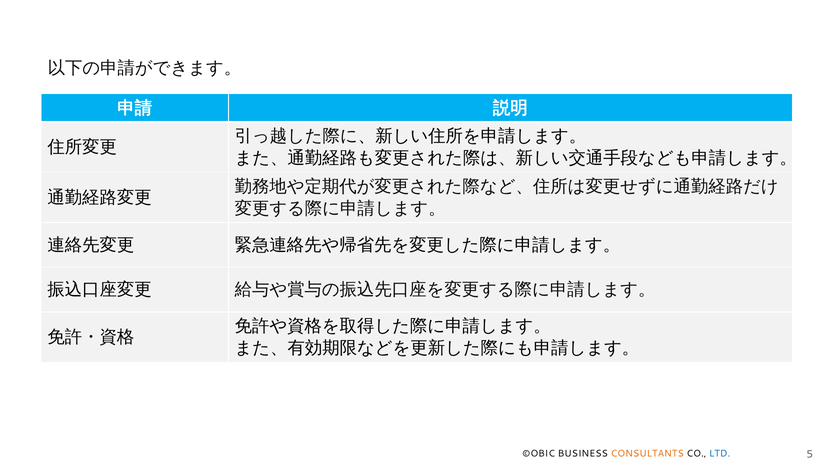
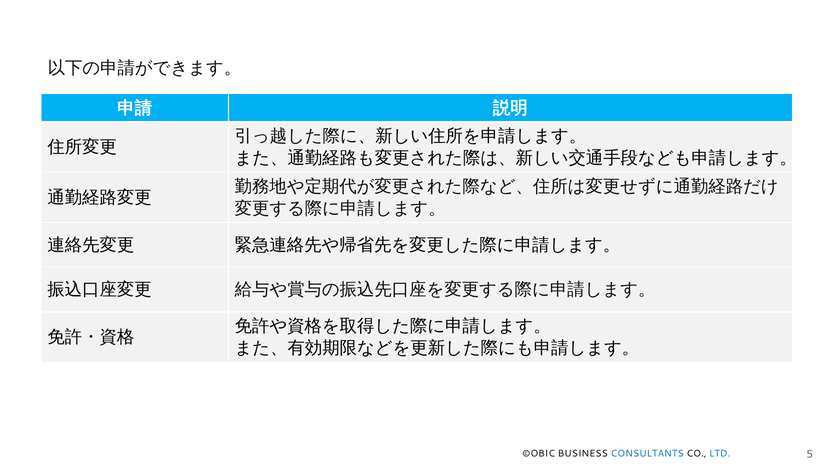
CONSULTANTS colour: orange -> blue
